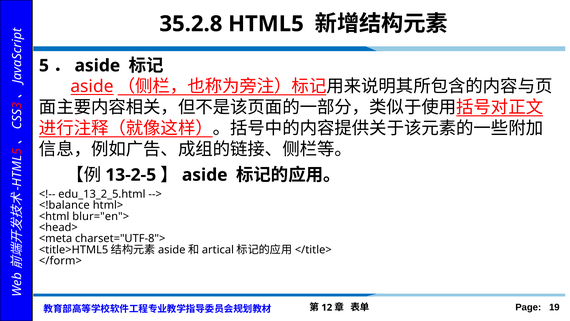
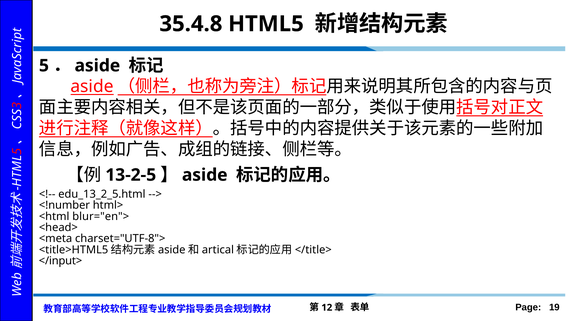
35.2.8: 35.2.8 -> 35.4.8
<!balance: <!balance -> <!number
</form>: </form> -> </input>
